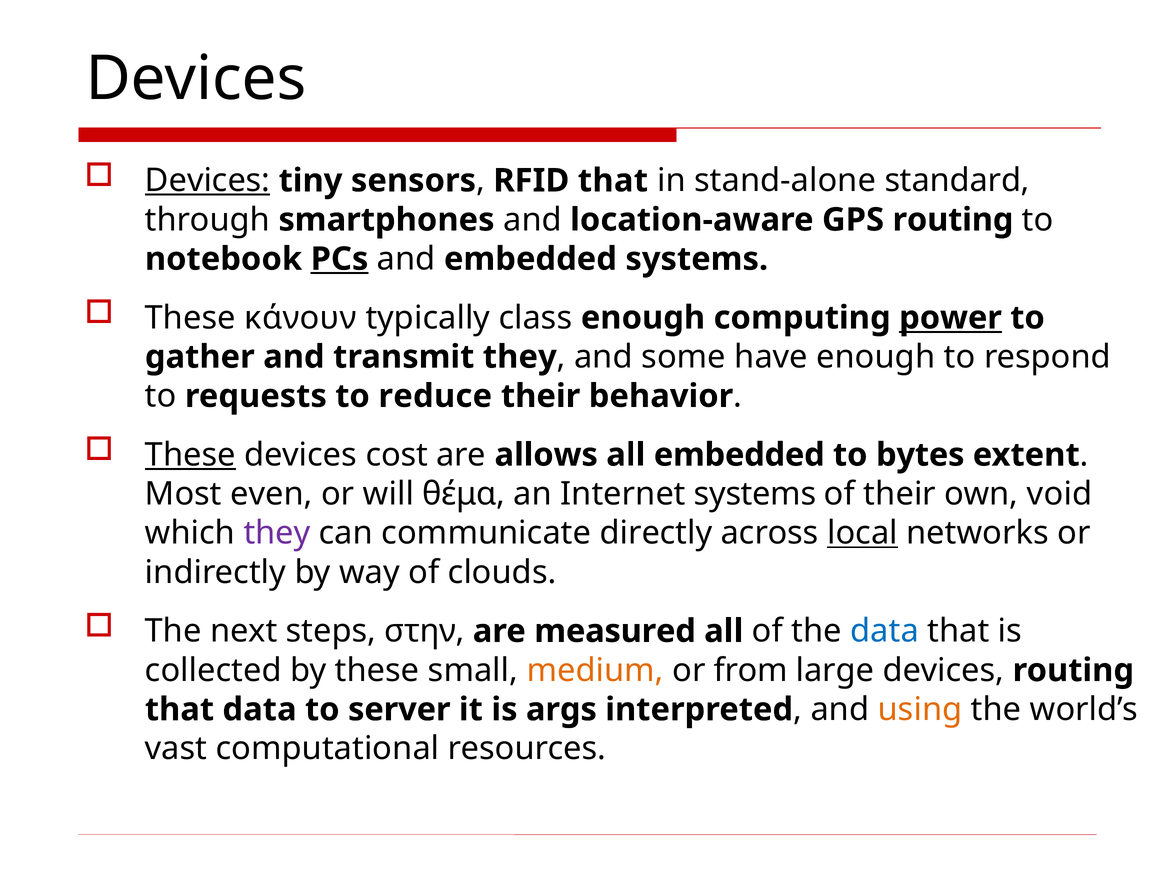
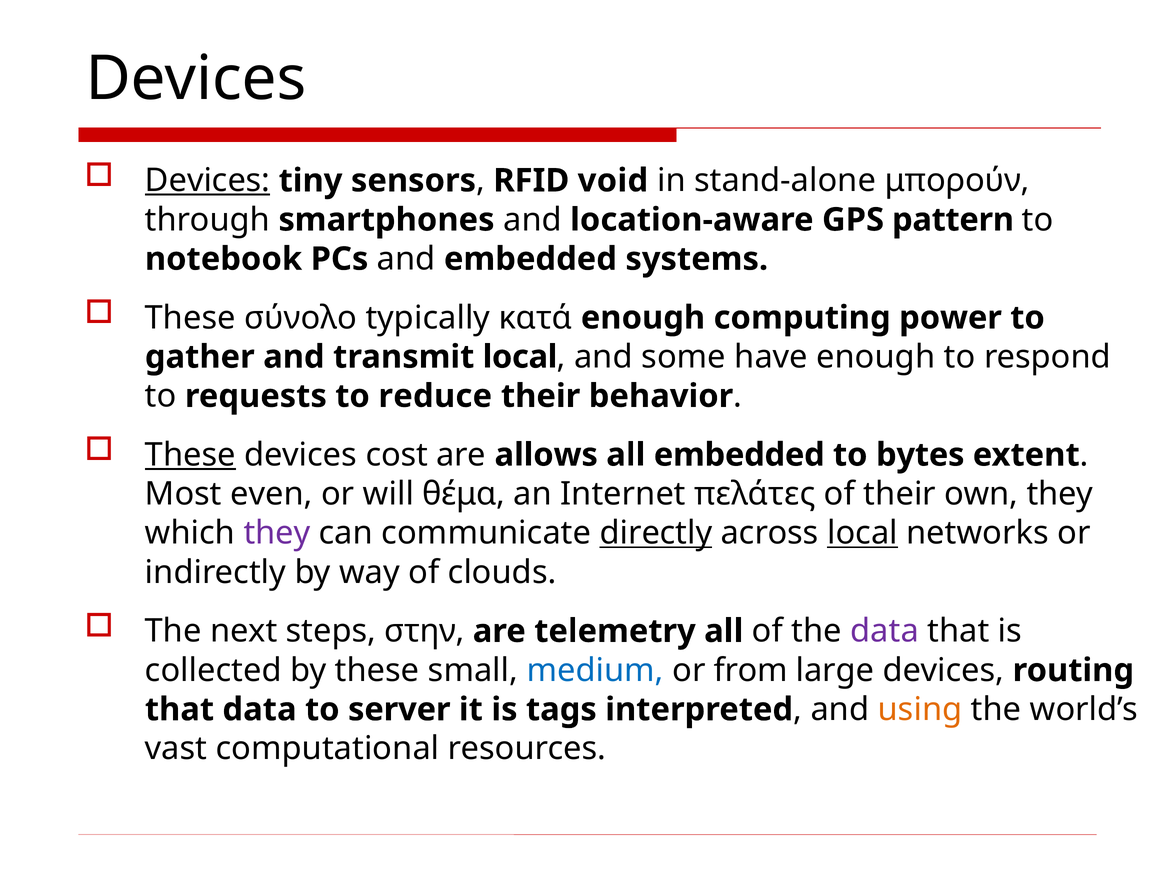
RFID that: that -> void
standard: standard -> μπορούν
GPS routing: routing -> pattern
PCs underline: present -> none
κάνουν: κάνουν -> σύνολο
class: class -> κατά
power underline: present -> none
transmit they: they -> local
Internet systems: systems -> πελάτες
own void: void -> they
directly underline: none -> present
measured: measured -> telemetry
data at (885, 631) colour: blue -> purple
medium colour: orange -> blue
args: args -> tags
